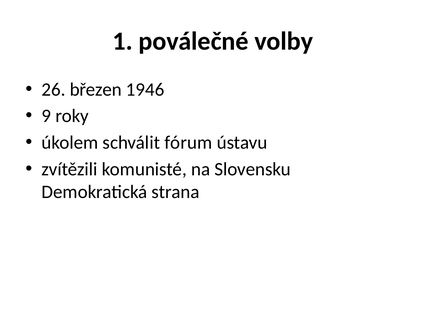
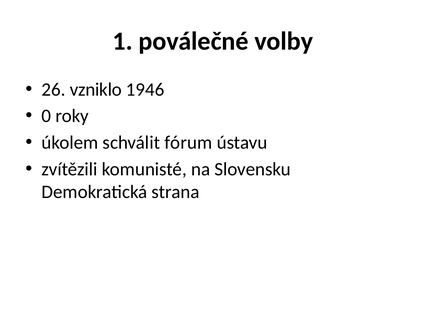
březen: březen -> vzniklo
9: 9 -> 0
